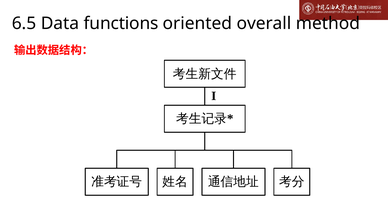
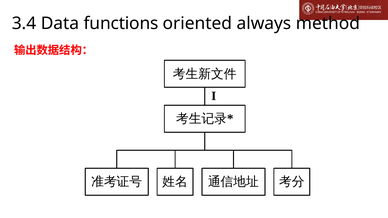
6.5: 6.5 -> 3.4
overall: overall -> always
